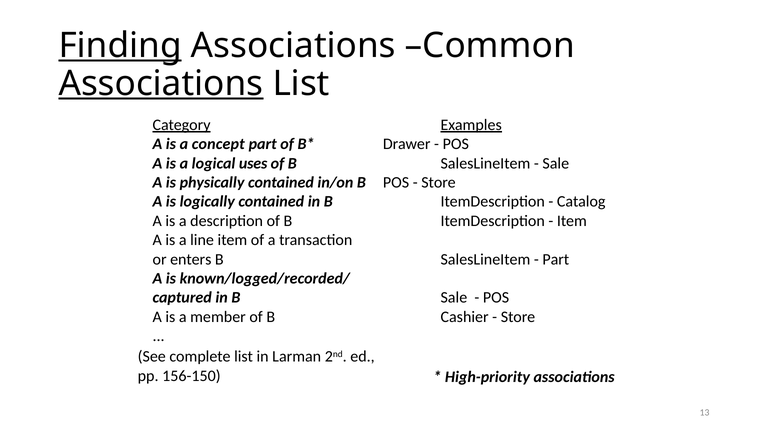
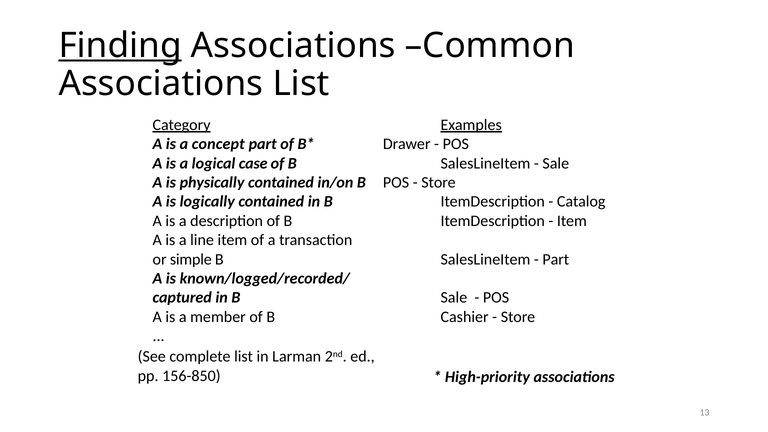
Associations at (161, 84) underline: present -> none
uses: uses -> case
enters: enters -> simple
156-150: 156-150 -> 156-850
